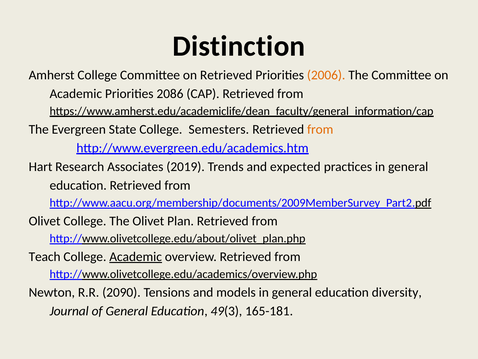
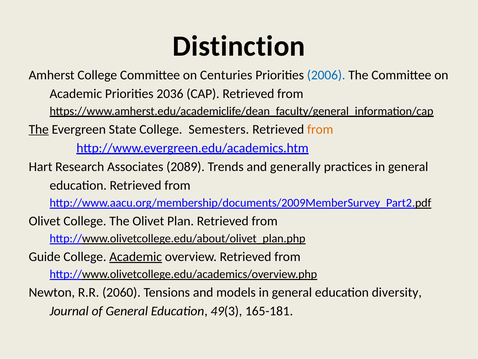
on Retrieved: Retrieved -> Centuries
2006 colour: orange -> blue
2086: 2086 -> 2036
The at (39, 129) underline: none -> present
2019: 2019 -> 2089
expected: expected -> generally
Teach: Teach -> Guide
2090: 2090 -> 2060
